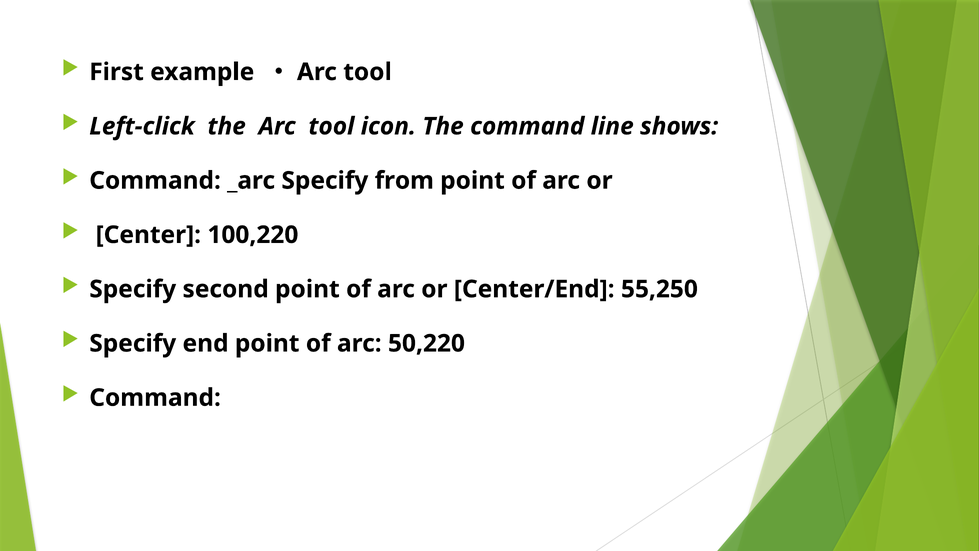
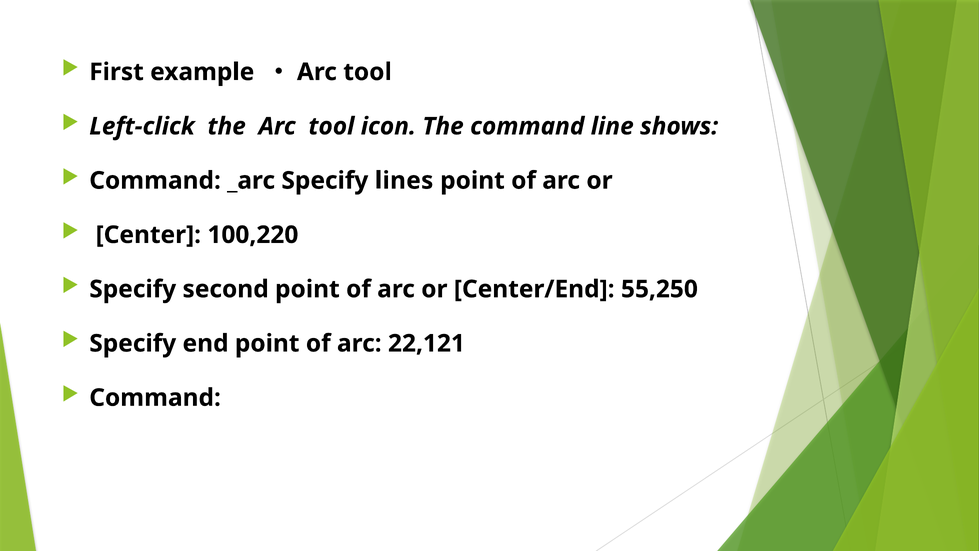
from: from -> lines
50,220: 50,220 -> 22,121
